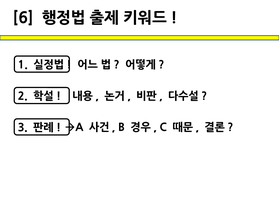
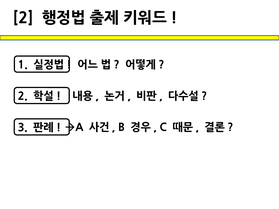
6 at (23, 18): 6 -> 2
